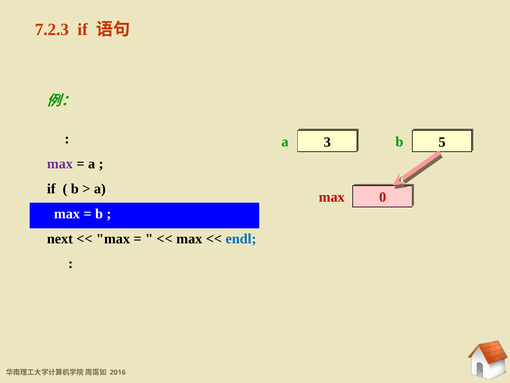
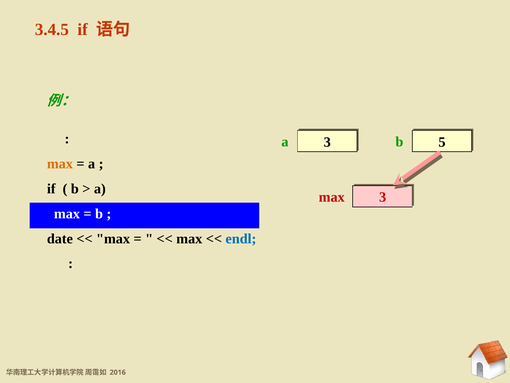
7.2.3: 7.2.3 -> 3.4.5
max at (60, 164) colour: purple -> orange
max 0: 0 -> 3
next: next -> date
